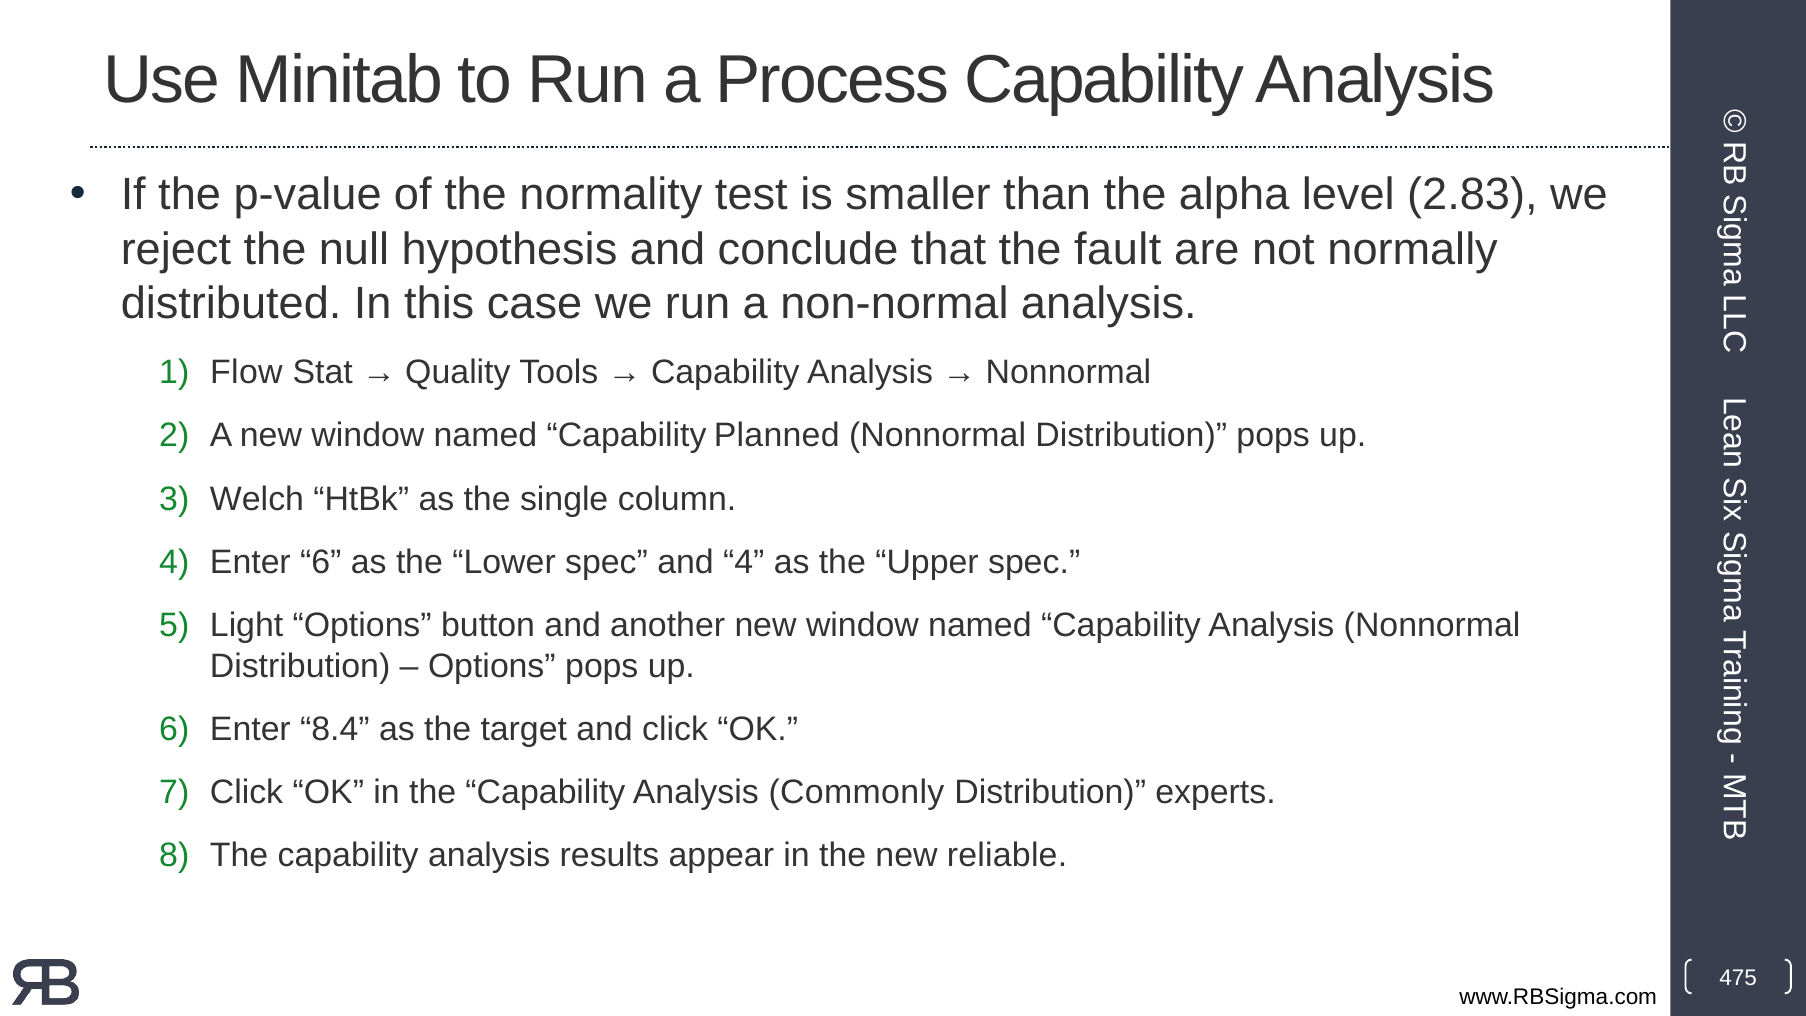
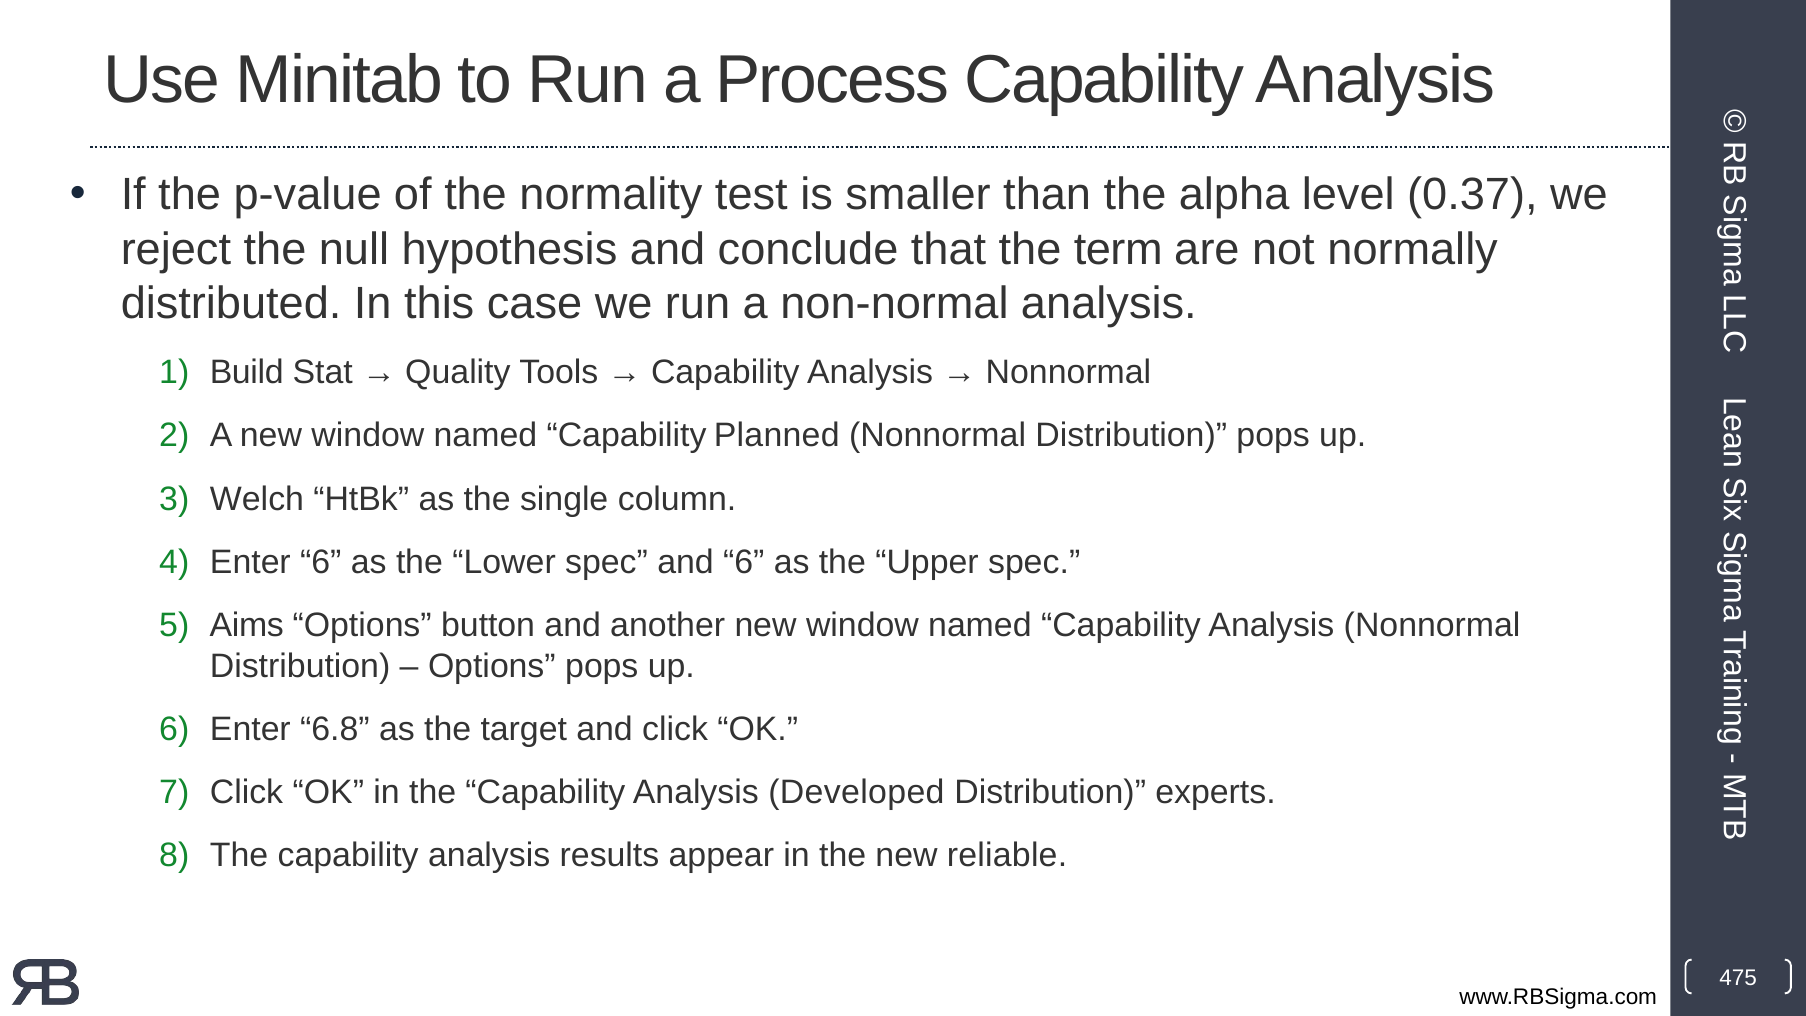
2.83: 2.83 -> 0.37
fault: fault -> term
Flow: Flow -> Build
and 4: 4 -> 6
Light: Light -> Aims
8.4: 8.4 -> 6.8
Commonly: Commonly -> Developed
